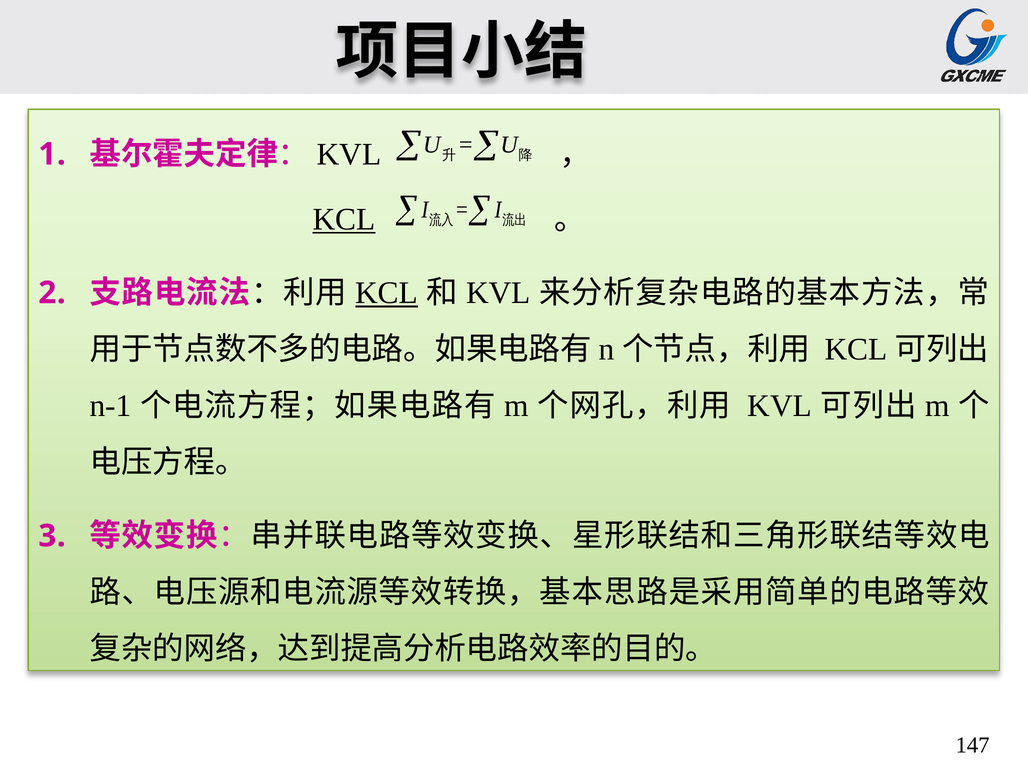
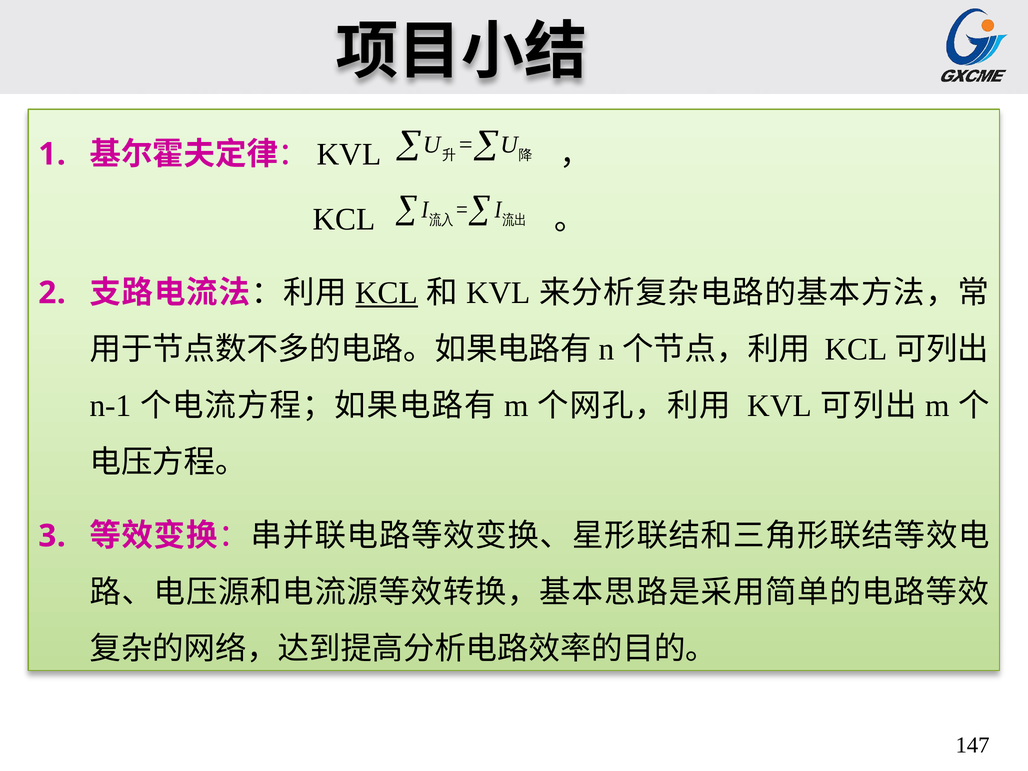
KCL at (344, 219) underline: present -> none
